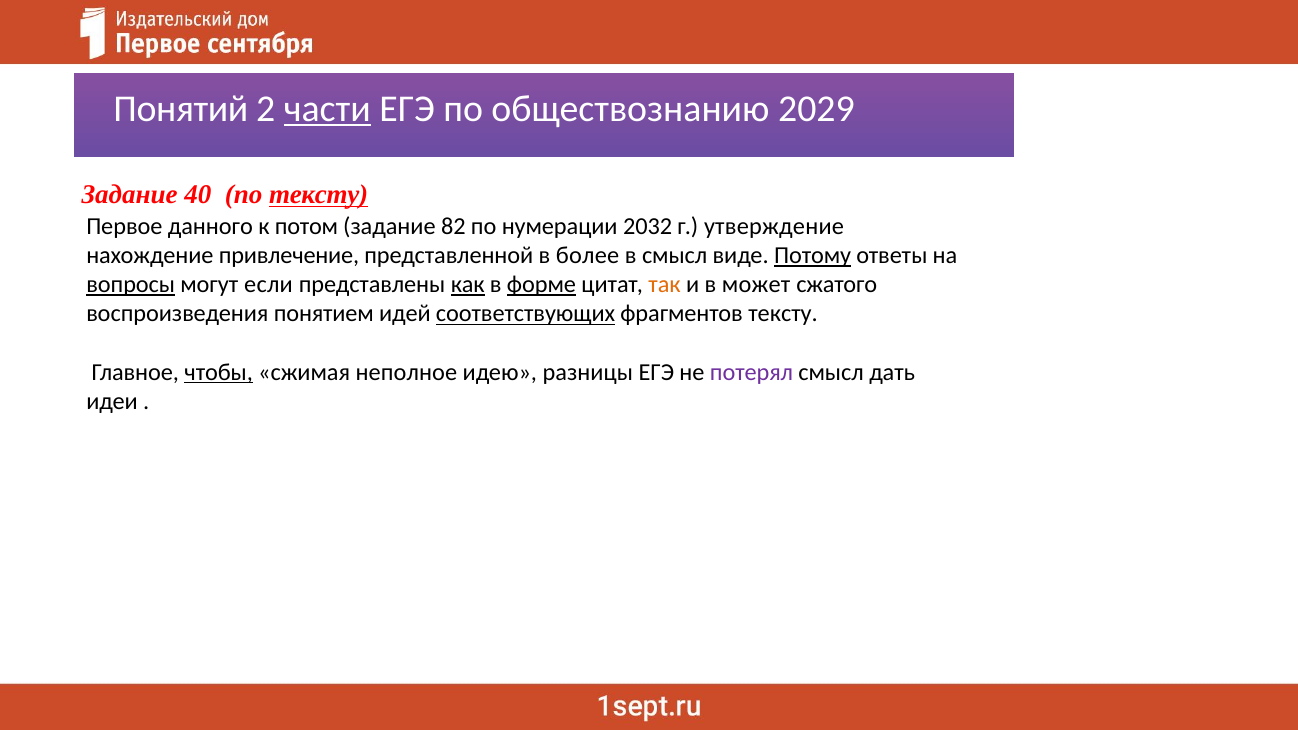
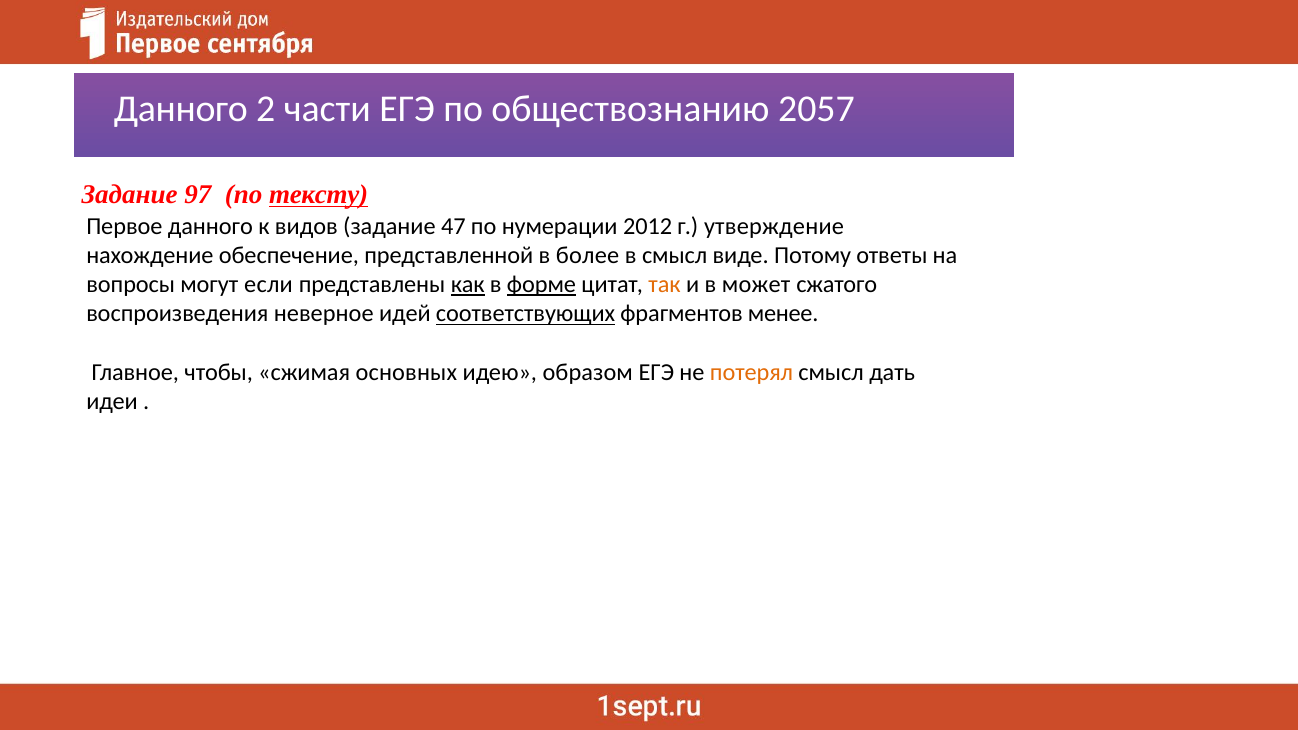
Понятий at (181, 109): Понятий -> Данного
части underline: present -> none
2029: 2029 -> 2057
40: 40 -> 97
потом: потом -> видов
82: 82 -> 47
2032: 2032 -> 2012
привлечение: привлечение -> обеспечение
Потому underline: present -> none
вопросы underline: present -> none
понятием: понятием -> неверное
фрагментов тексту: тексту -> менее
чтобы underline: present -> none
неполное: неполное -> основных
разницы: разницы -> образом
потерял colour: purple -> orange
